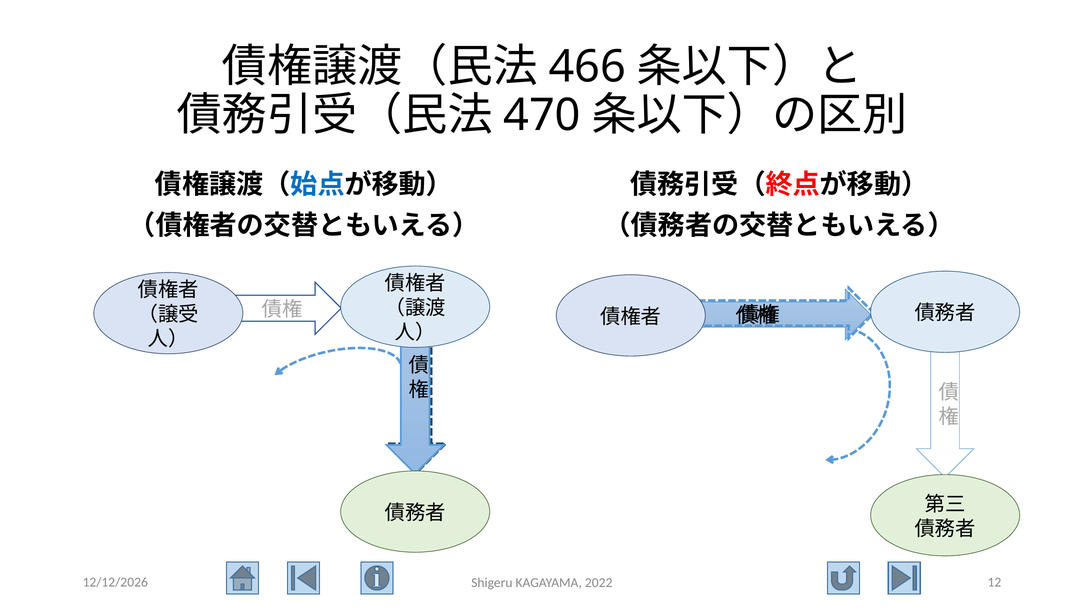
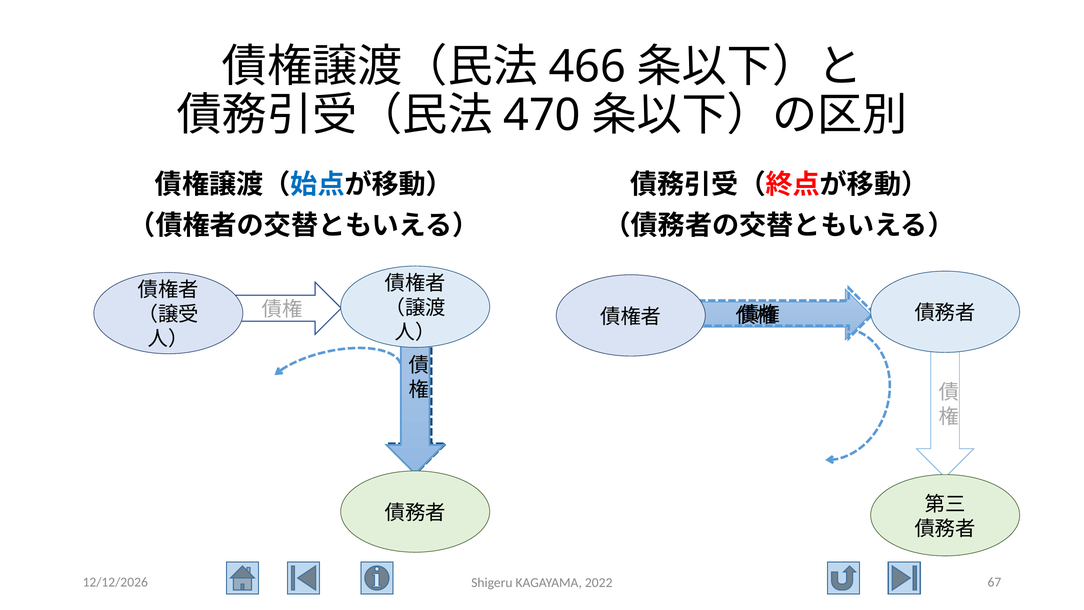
12: 12 -> 67
